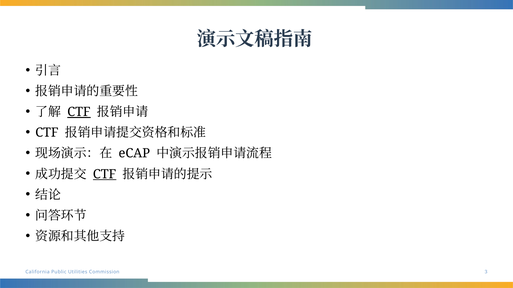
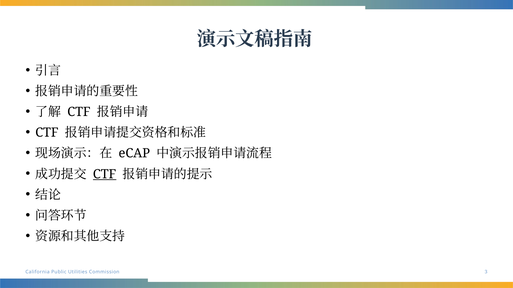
CTF at (79, 112) underline: present -> none
